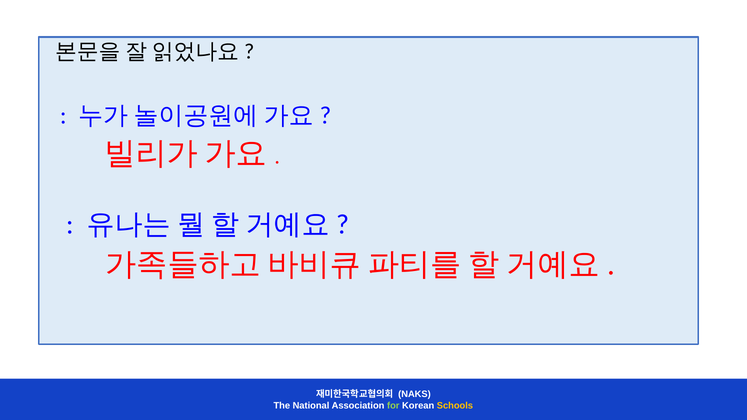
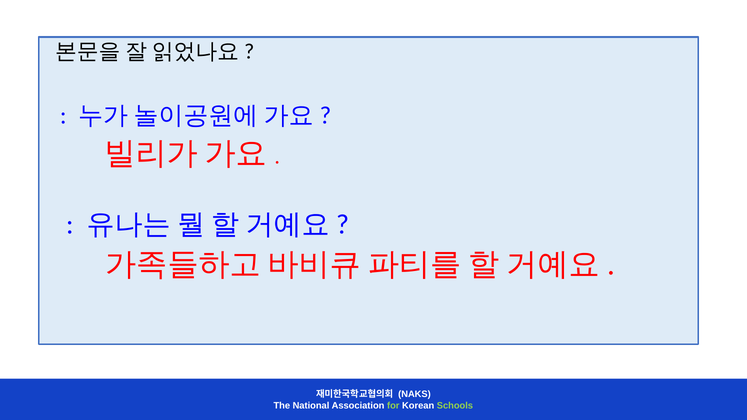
Schools colour: yellow -> light green
